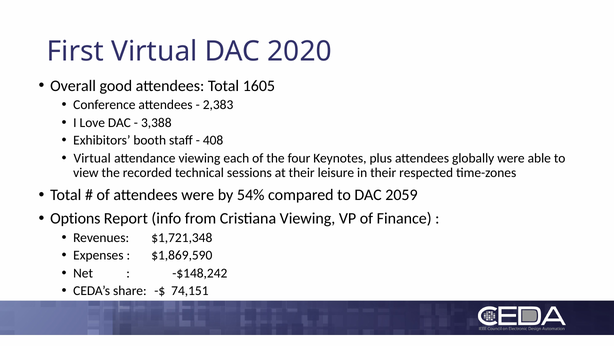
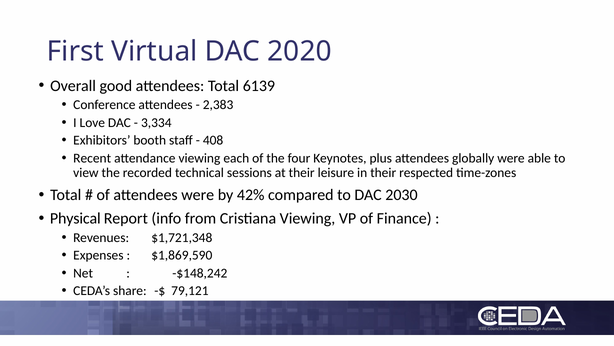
1605: 1605 -> 6139
3,388: 3,388 -> 3,334
Virtual at (92, 158): Virtual -> Recent
54%: 54% -> 42%
2059: 2059 -> 2030
Options: Options -> Physical
74,151: 74,151 -> 79,121
